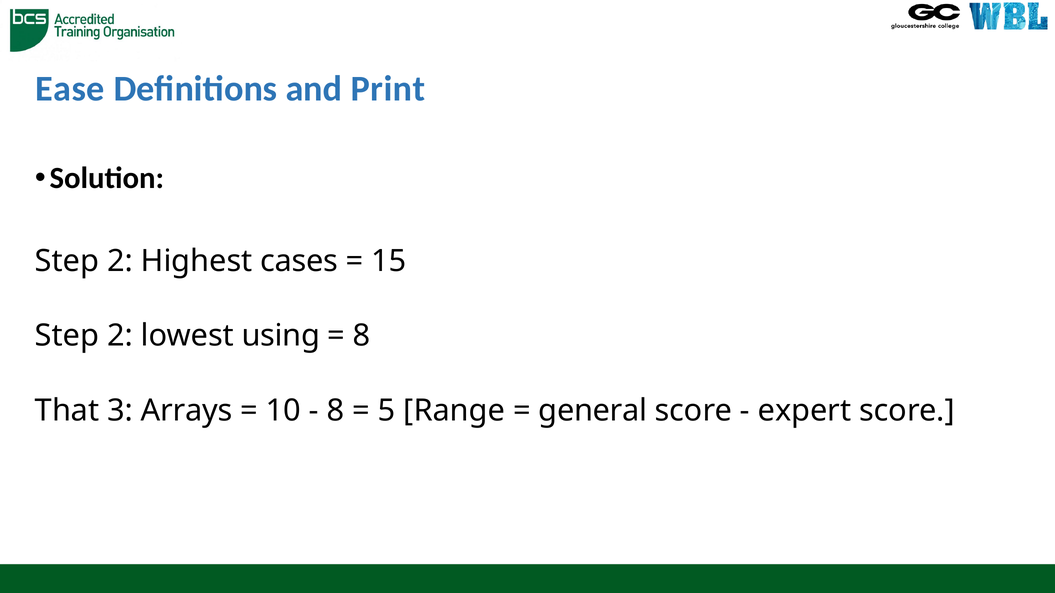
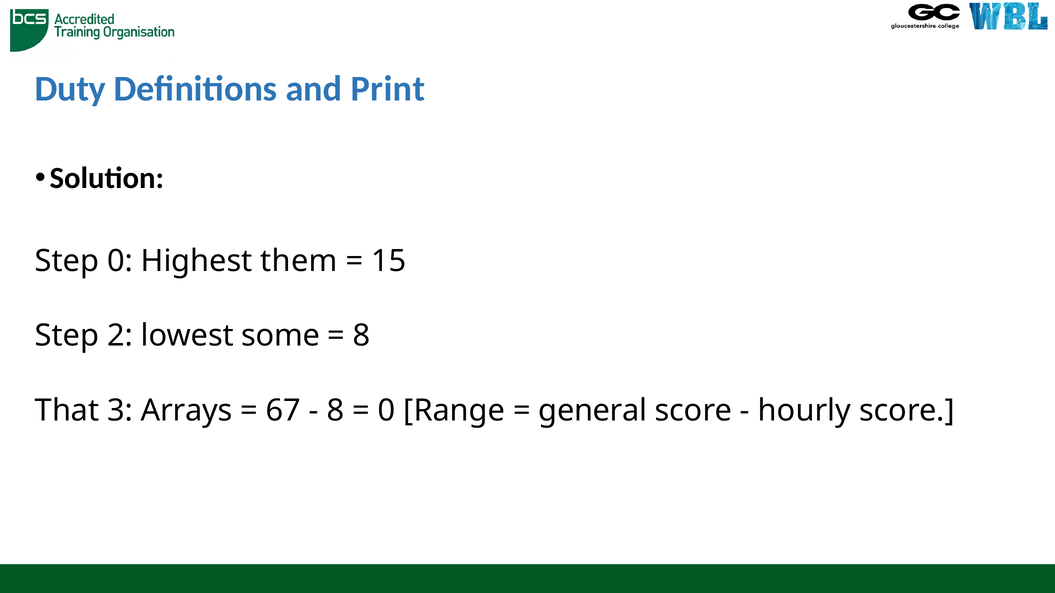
Ease: Ease -> Duty
2 at (120, 261): 2 -> 0
cases: cases -> them
using: using -> some
10: 10 -> 67
5 at (387, 411): 5 -> 0
expert: expert -> hourly
